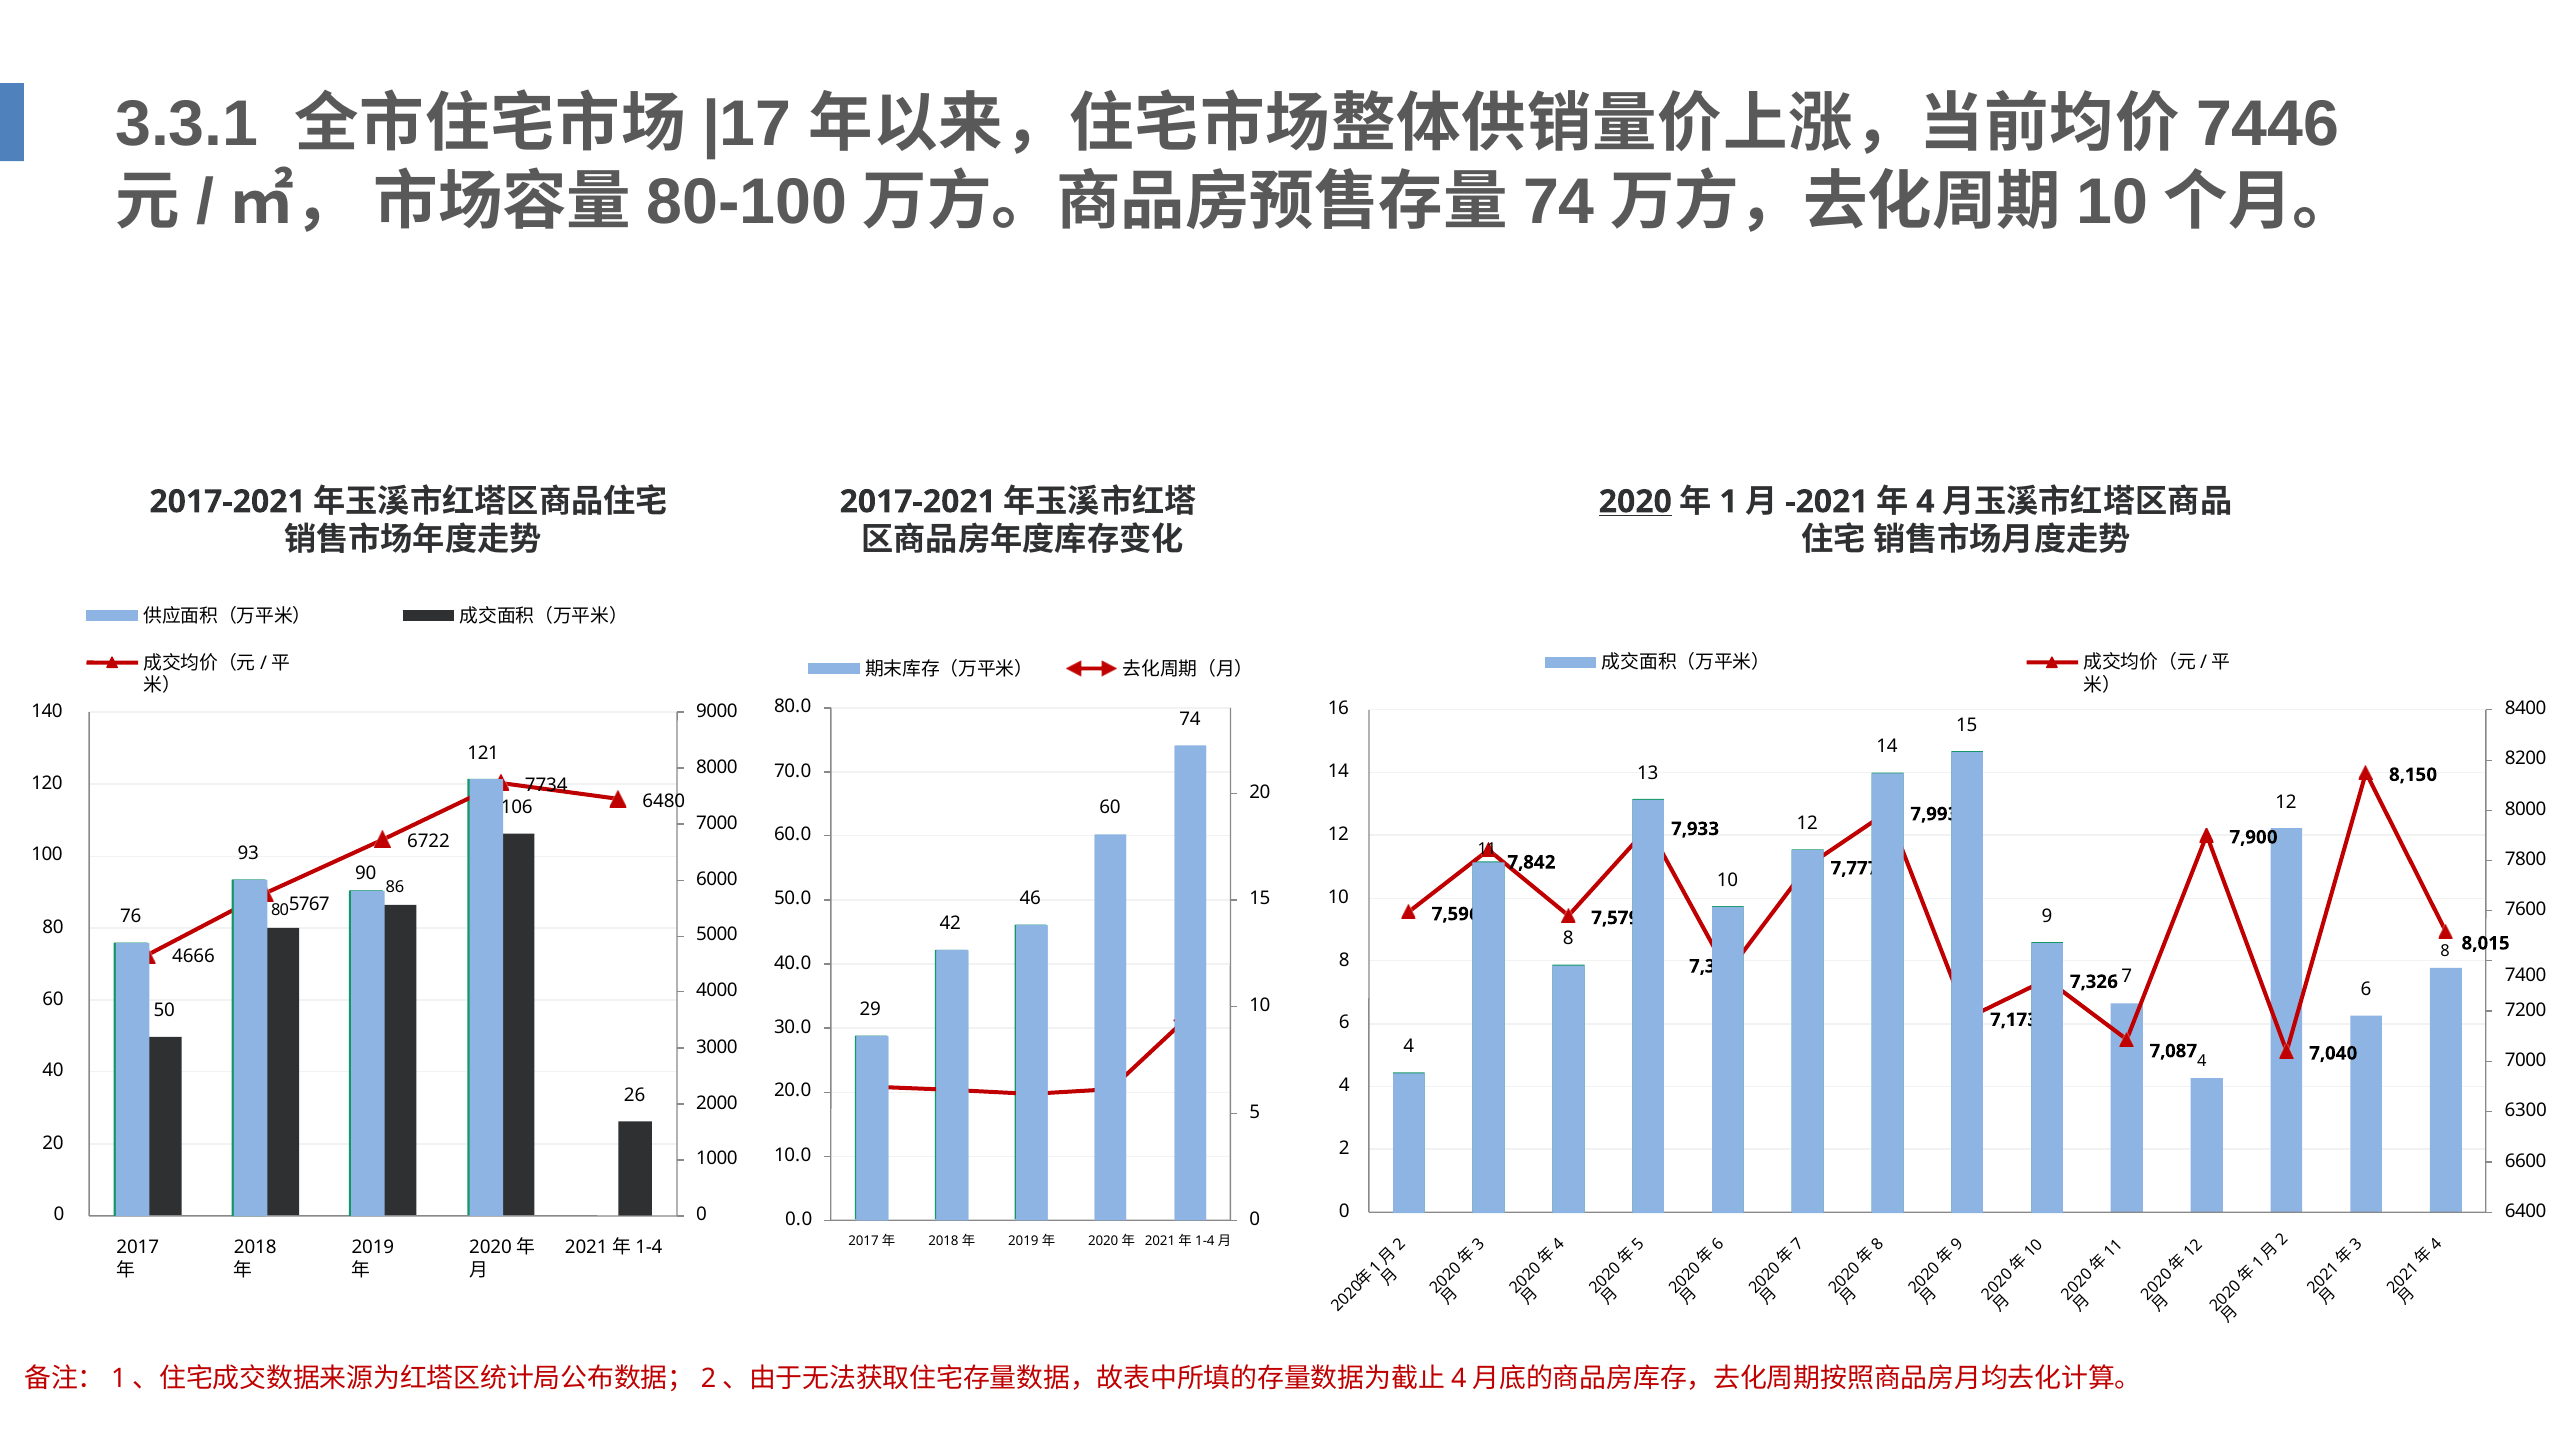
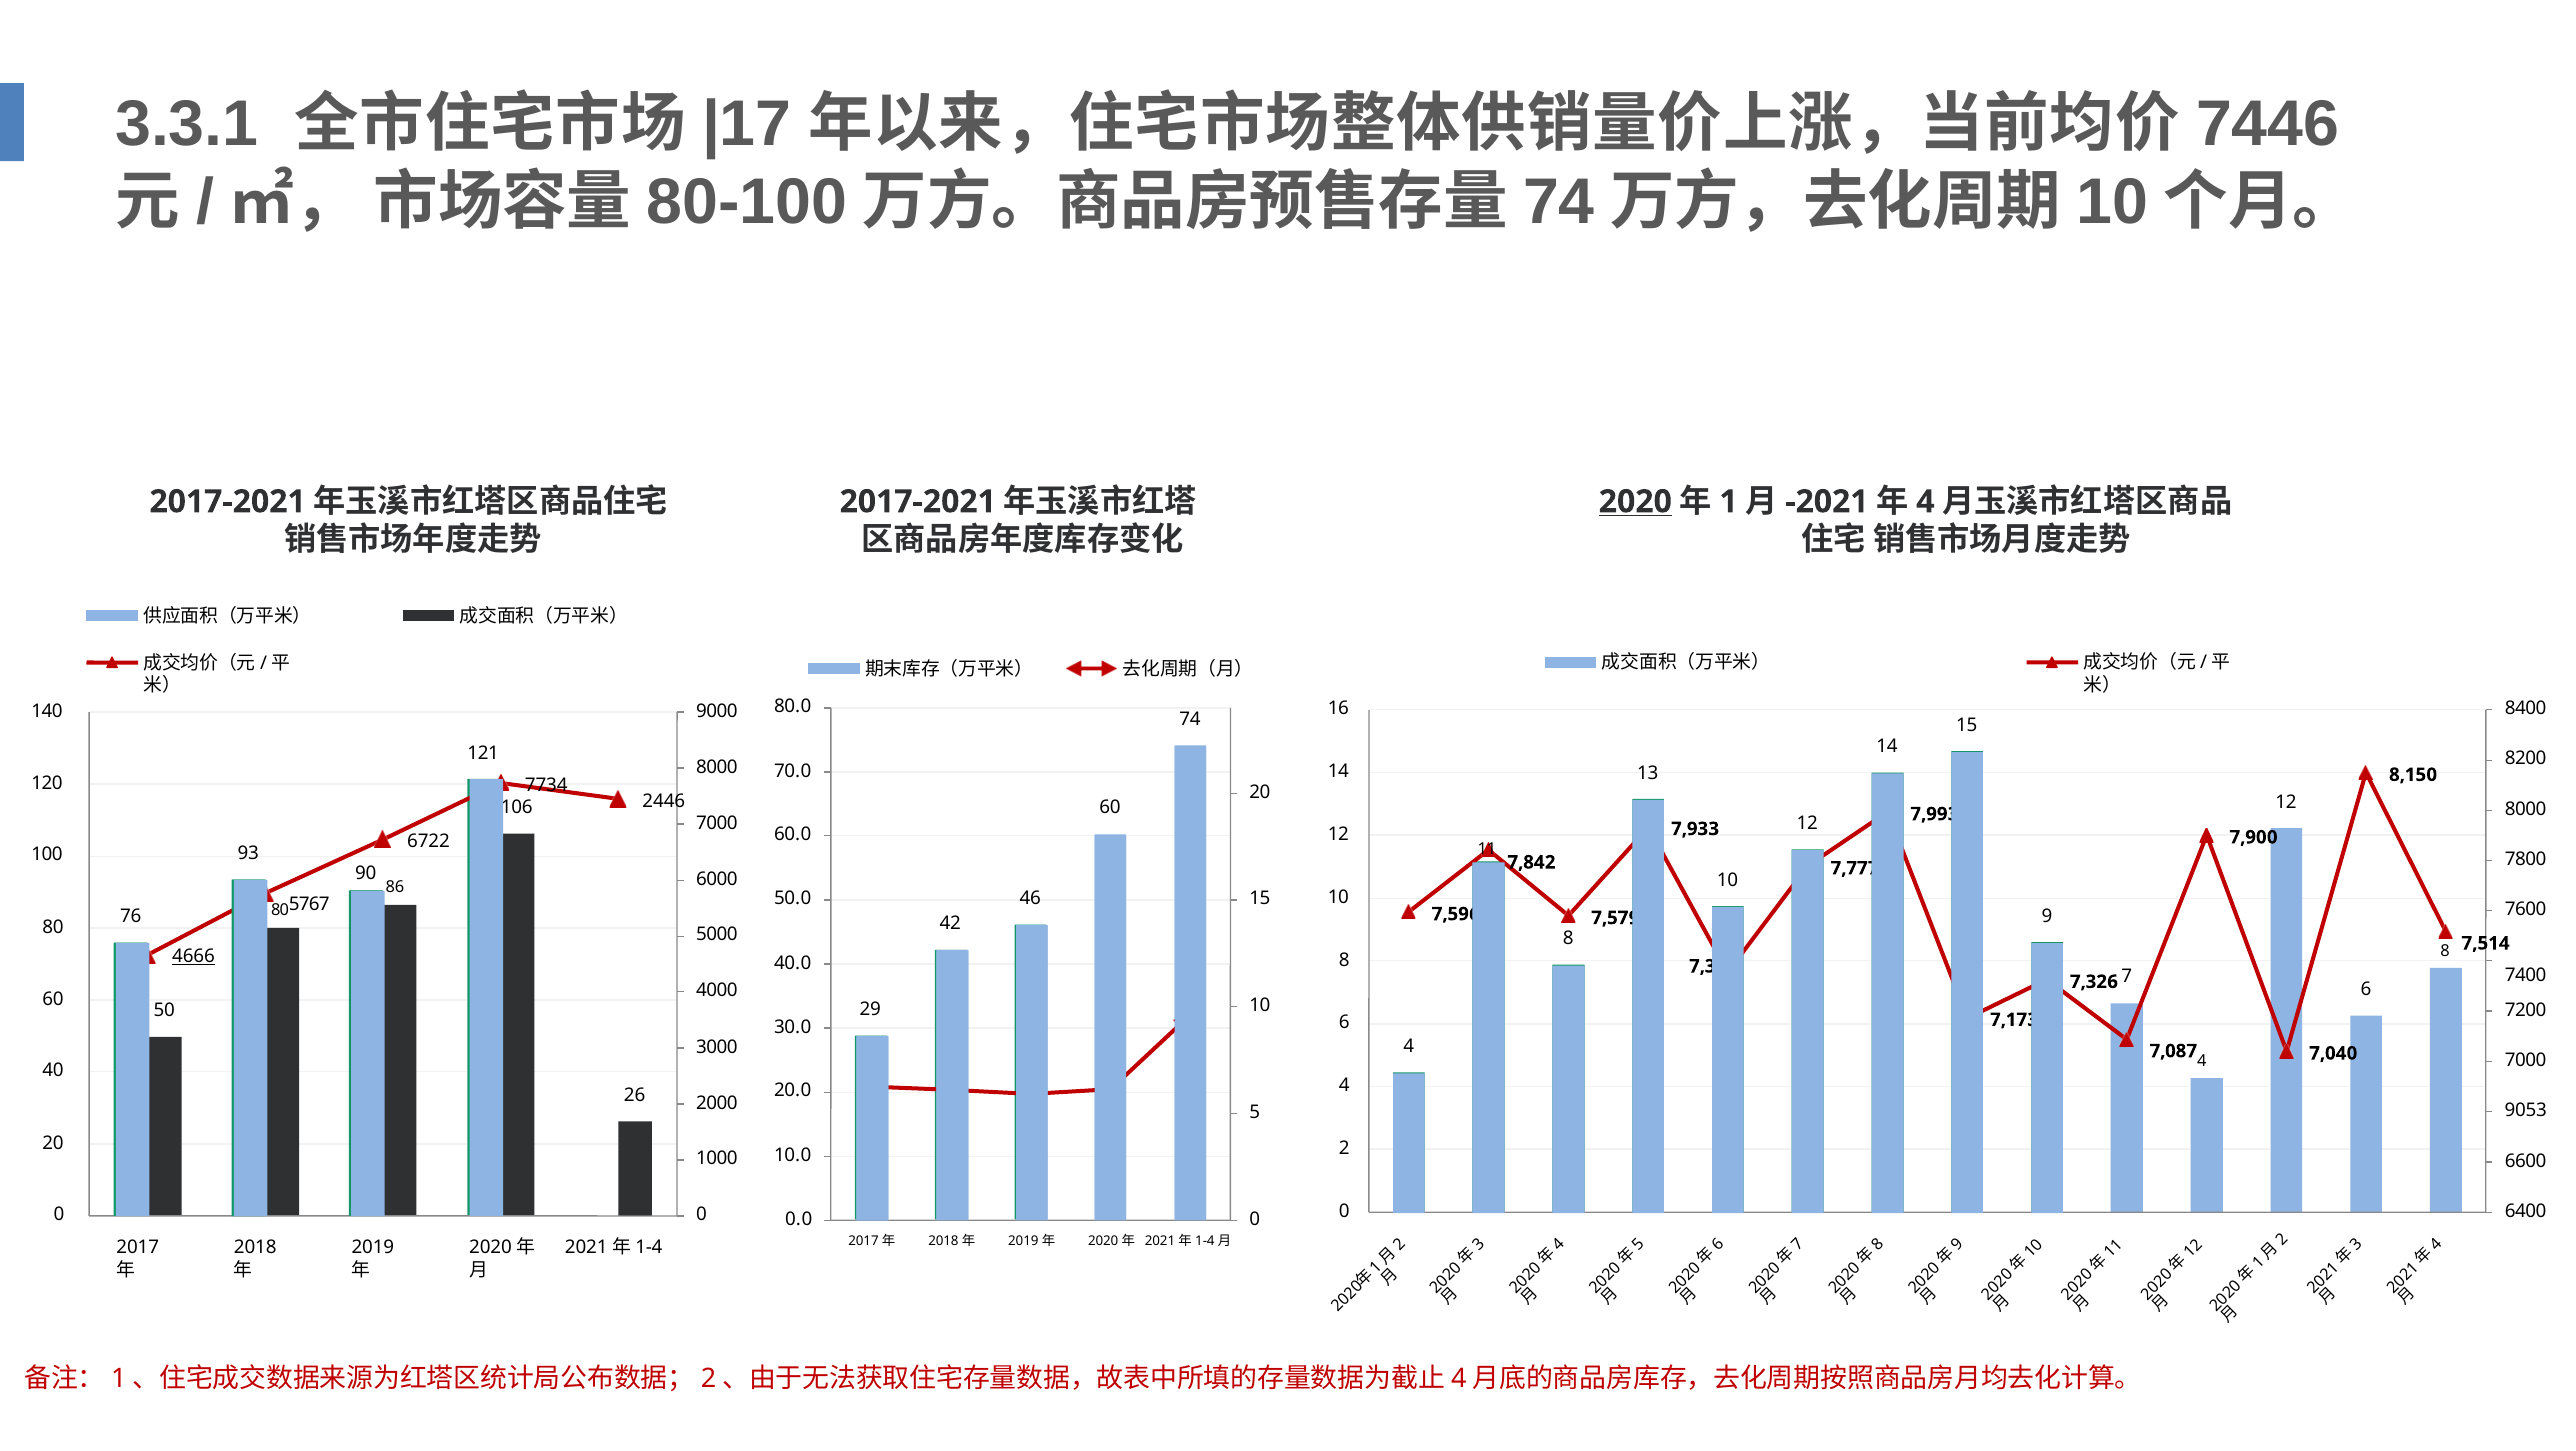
6480: 6480 -> 2446
8,015: 8,015 -> 7,514
4666 underline: none -> present
6300: 6300 -> 9053
